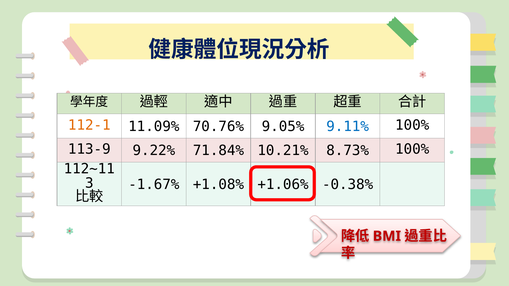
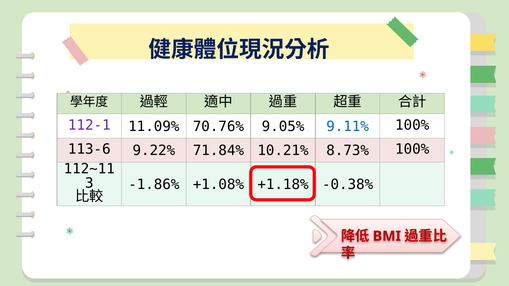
112-1 colour: orange -> purple
113-9: 113-9 -> 113-6
-1.67%: -1.67% -> -1.86%
+1.06%: +1.06% -> +1.18%
